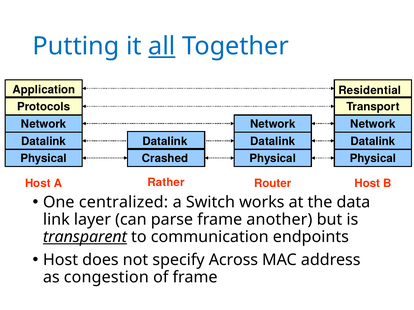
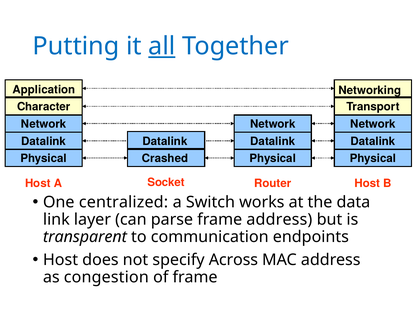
Residential: Residential -> Networking
Protocols: Protocols -> Character
Rather: Rather -> Socket
frame another: another -> address
transparent underline: present -> none
